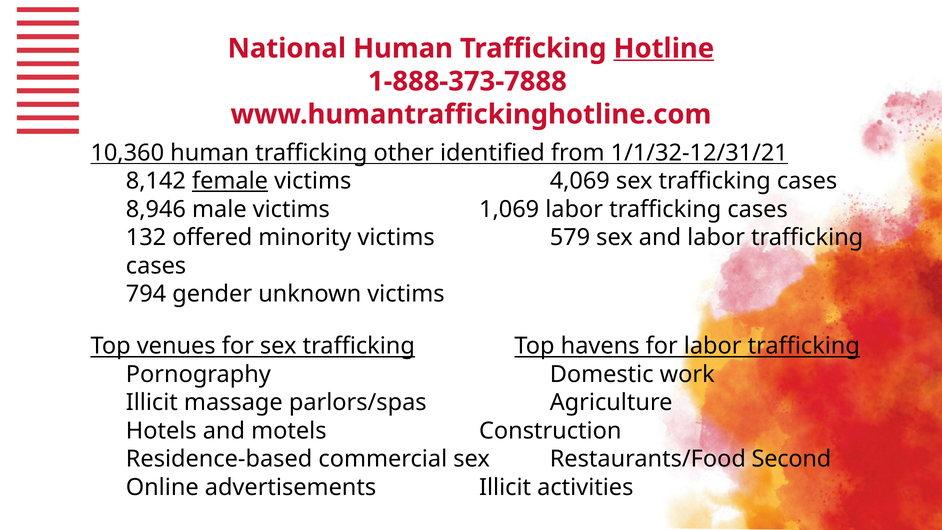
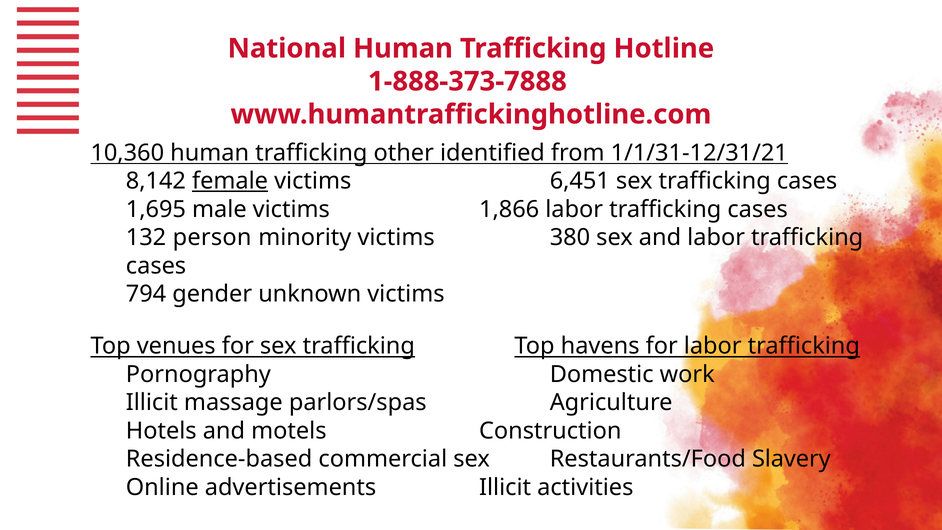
Hotline underline: present -> none
1/1/32-12/31/21: 1/1/32-12/31/21 -> 1/1/31-12/31/21
4,069: 4,069 -> 6,451
8,946: 8,946 -> 1,695
1,069: 1,069 -> 1,866
offered: offered -> person
579: 579 -> 380
Second: Second -> Slavery
